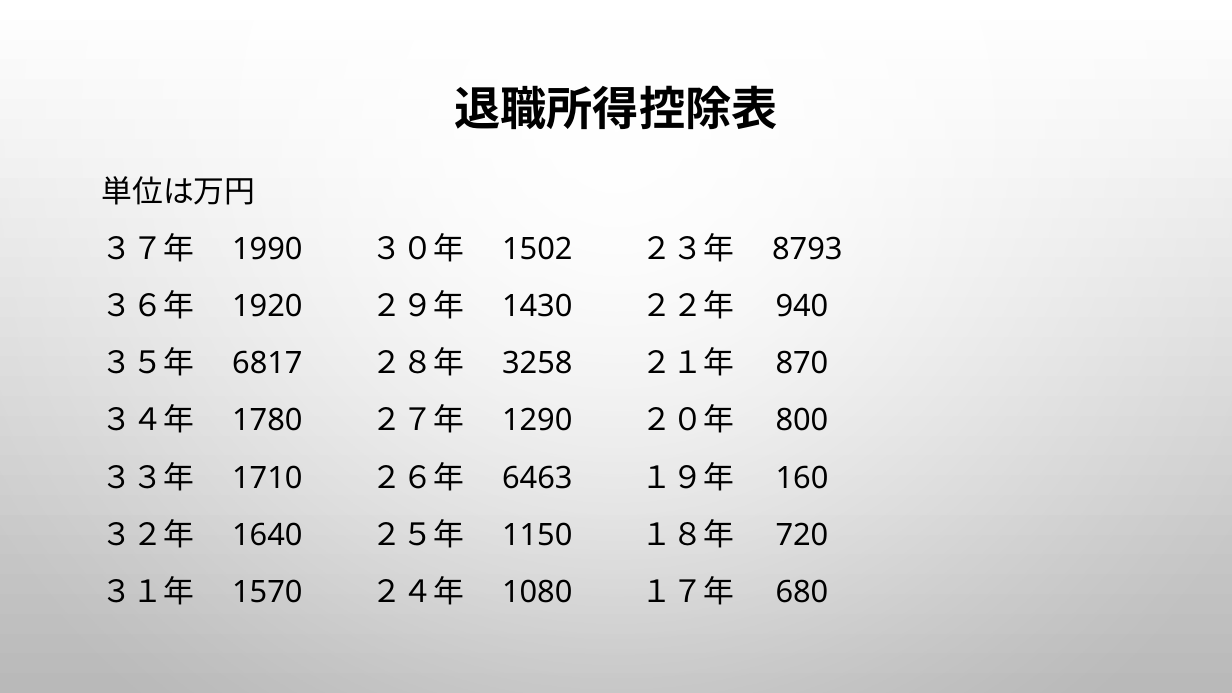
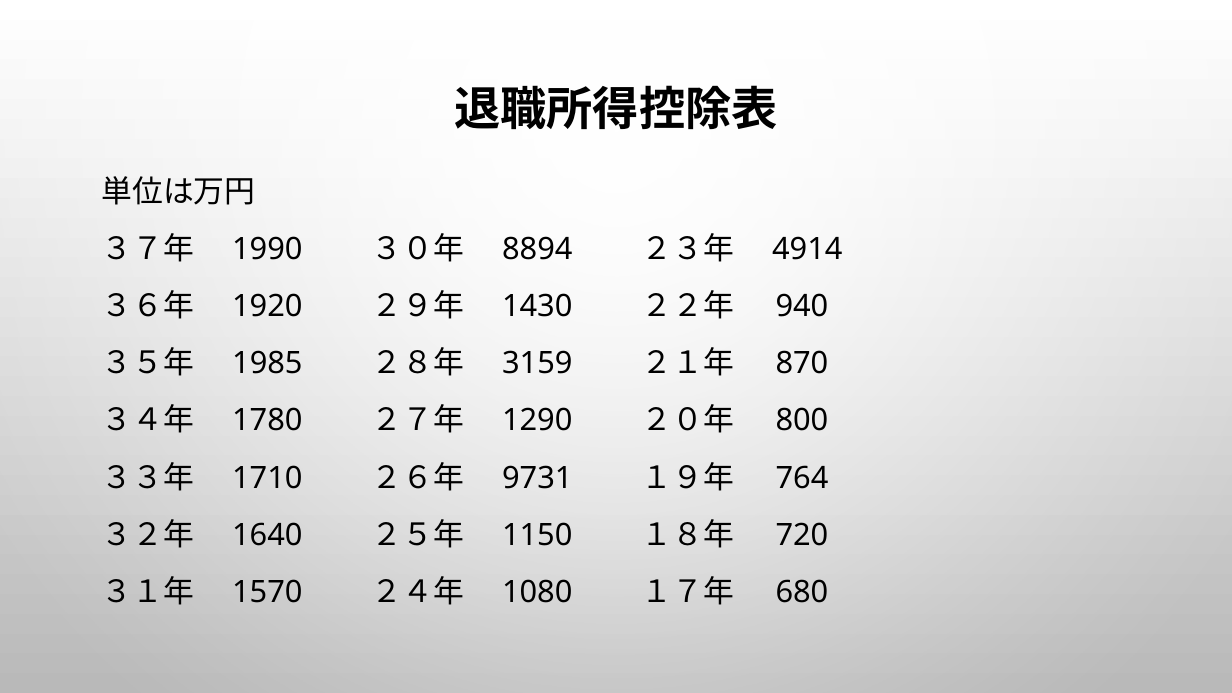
1502: 1502 -> 8894
8793: 8793 -> 4914
6817: 6817 -> 1985
3258: 3258 -> 3159
6463: 6463 -> 9731
160: 160 -> 764
